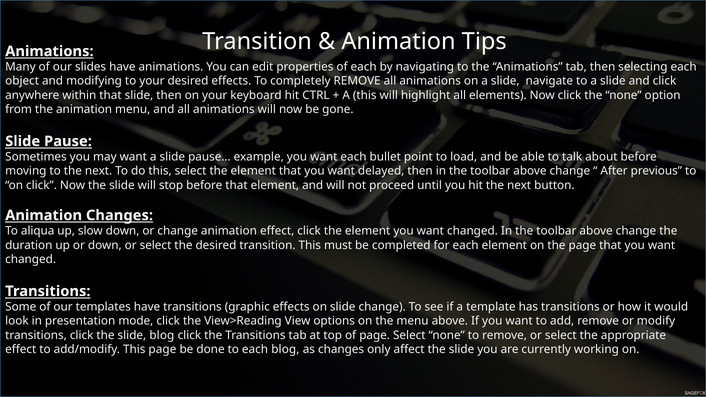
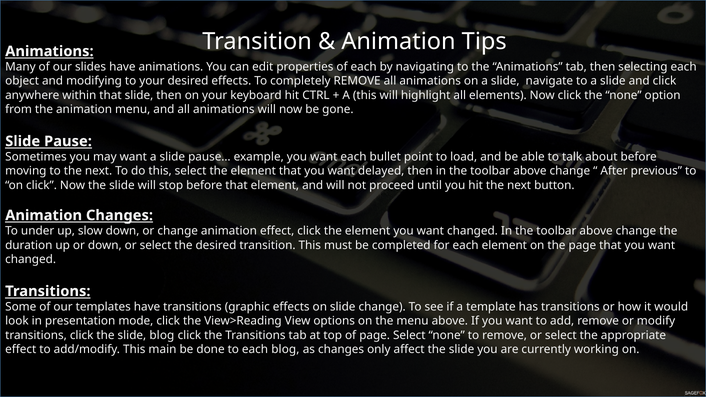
aliqua: aliqua -> under
This page: page -> main
